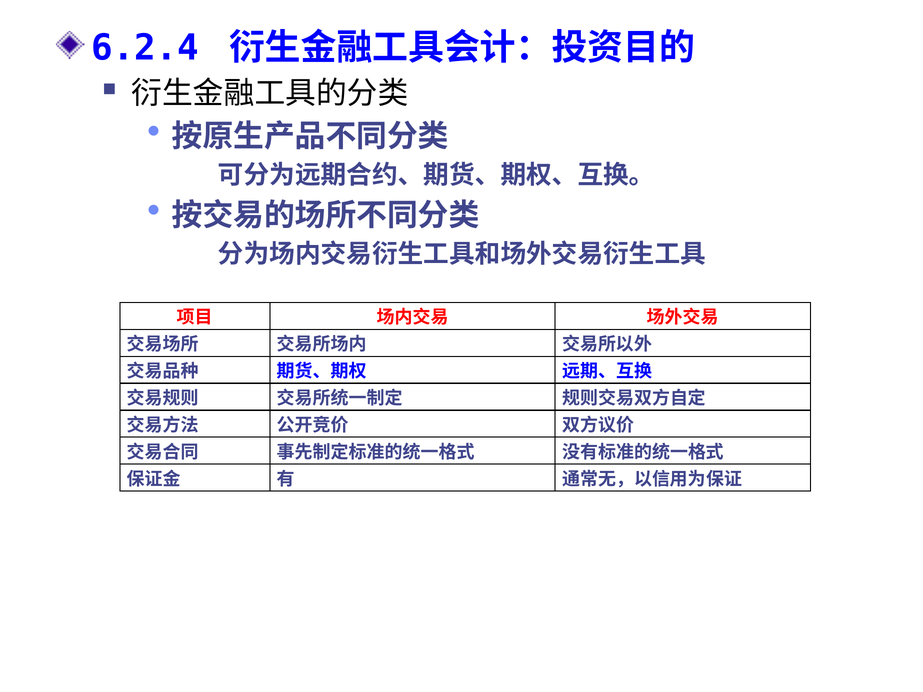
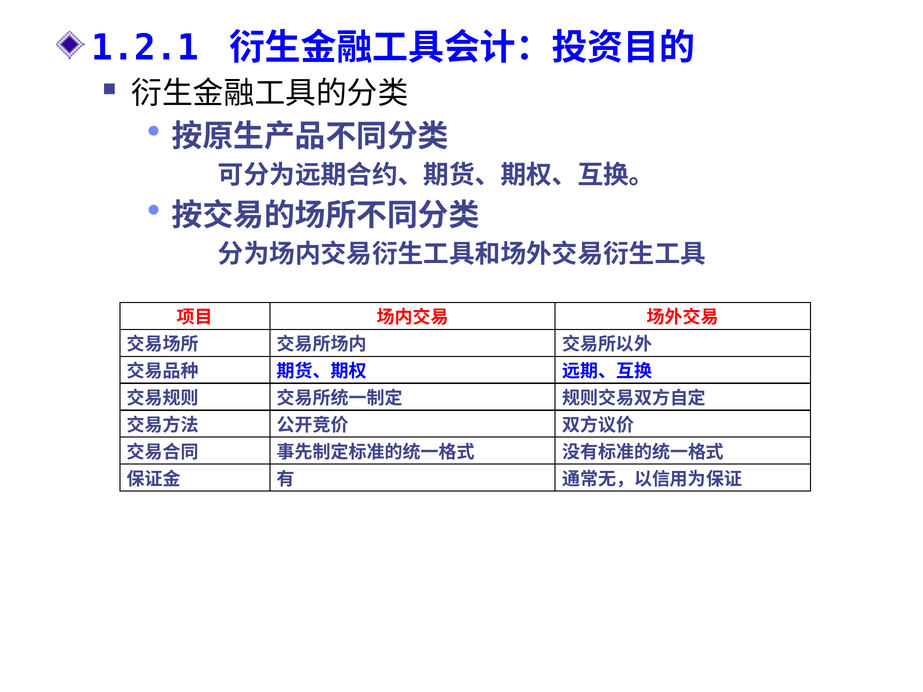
6.2.4: 6.2.4 -> 1.2.1
